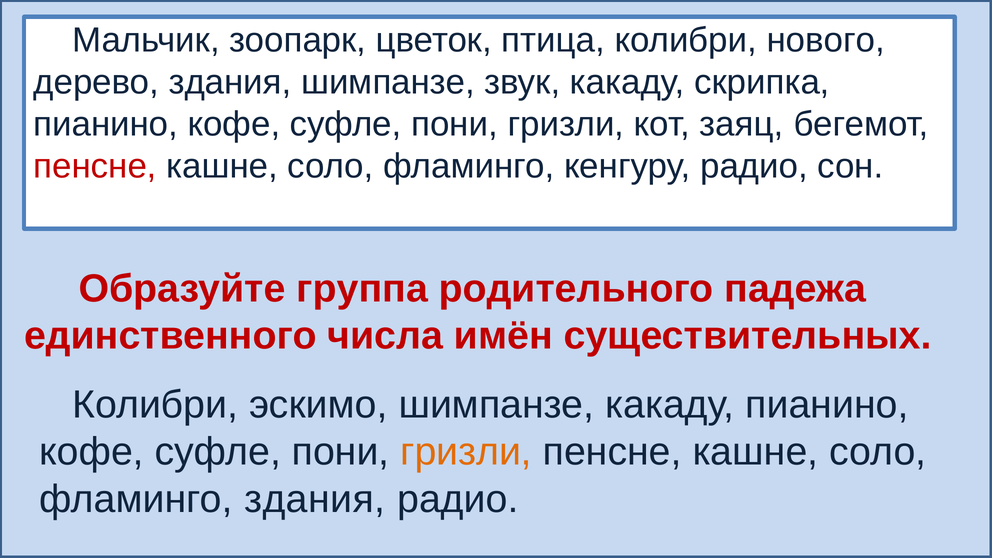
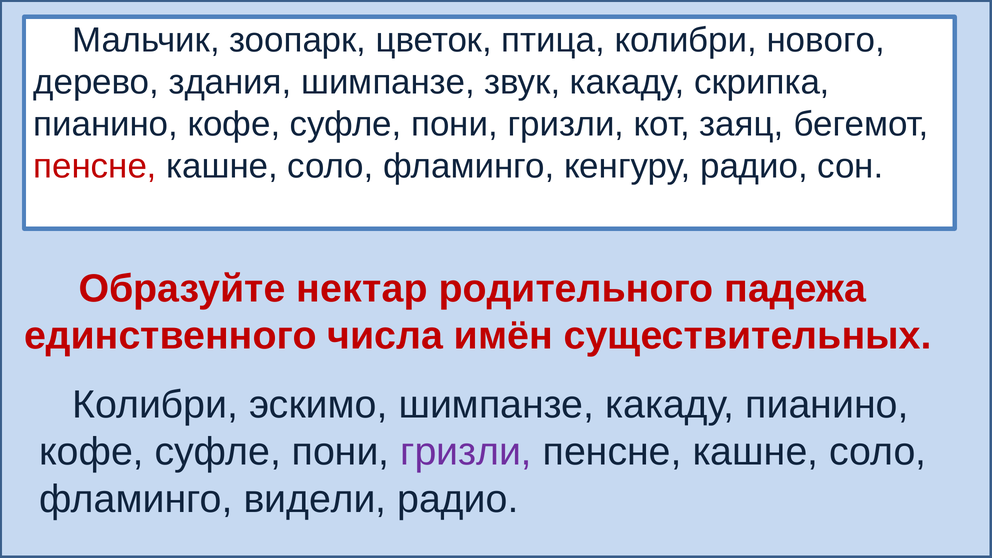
группа: группа -> нектар
гризли at (466, 452) colour: orange -> purple
фламинго здания: здания -> видели
